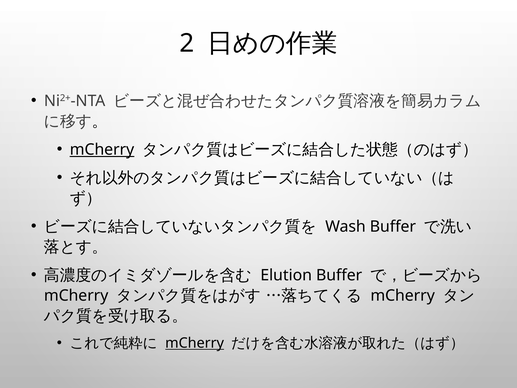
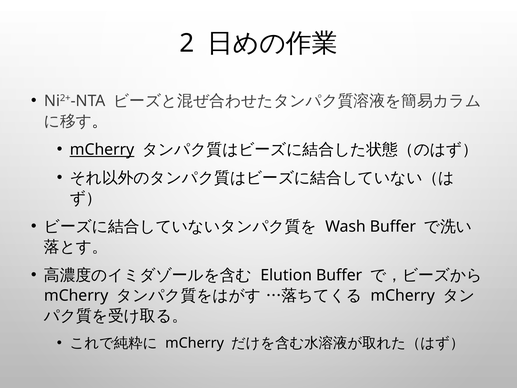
mCherry at (195, 343) underline: present -> none
